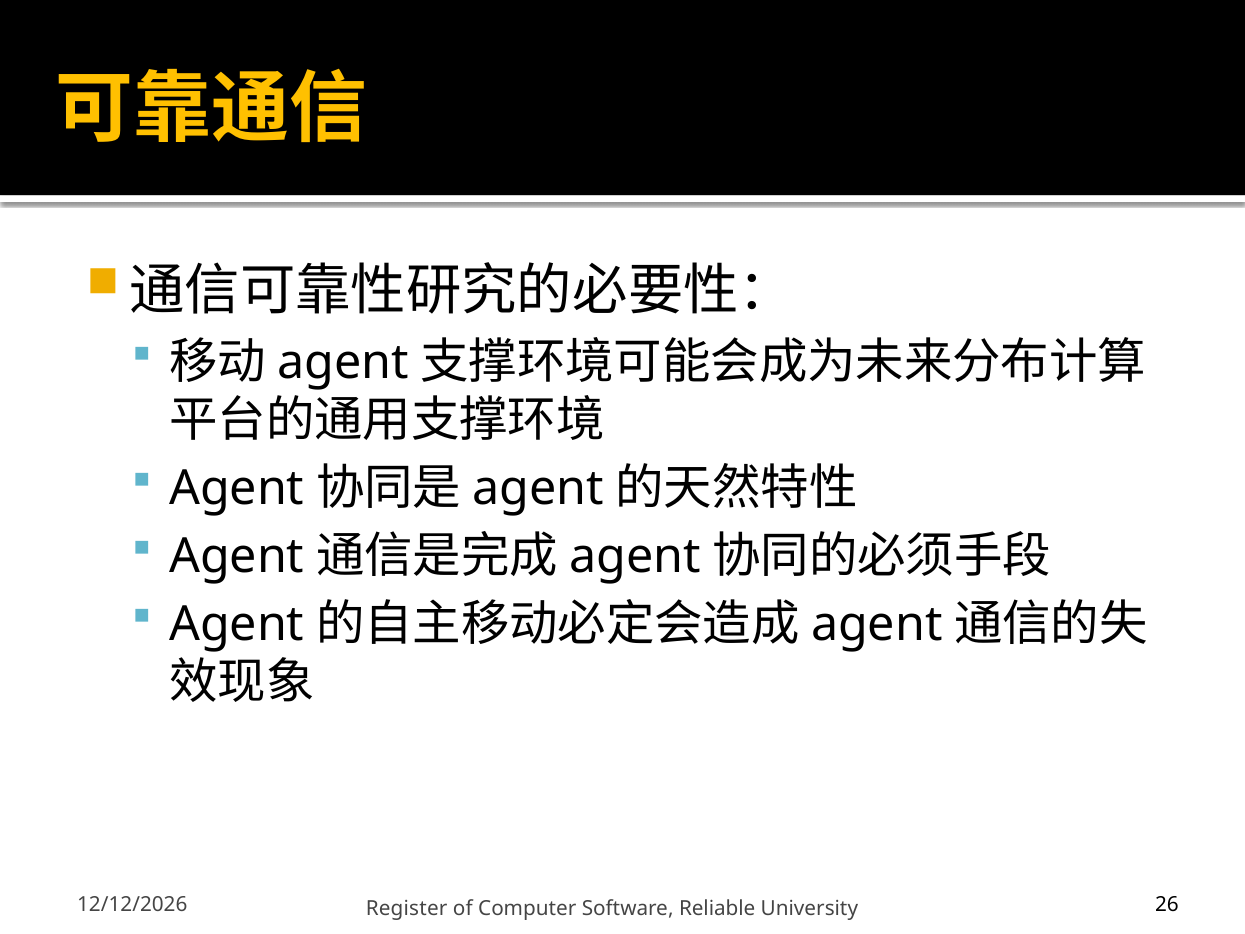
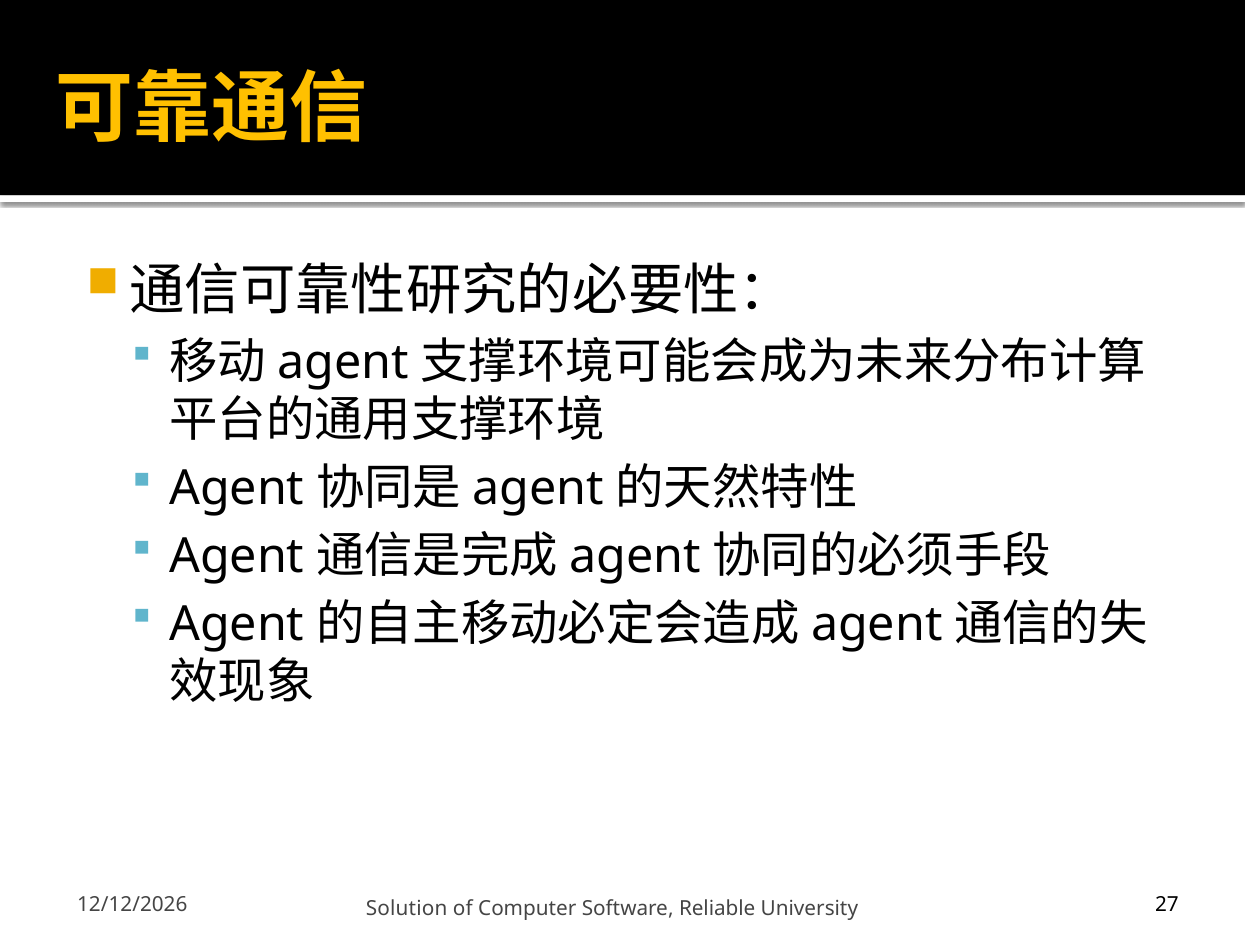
Register: Register -> Solution
26: 26 -> 27
